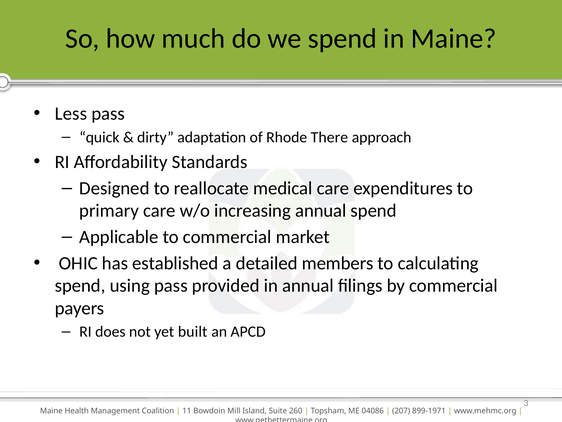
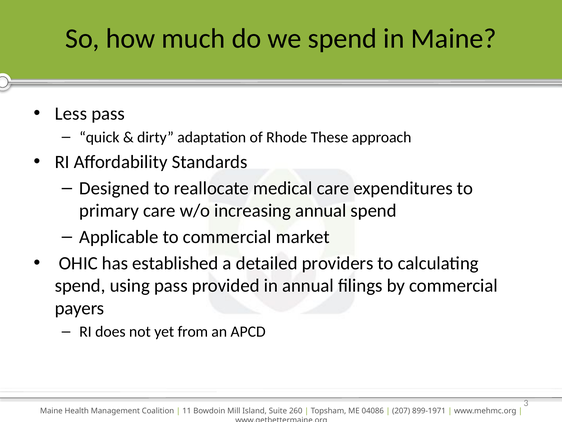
There: There -> These
members: members -> providers
built: built -> from
